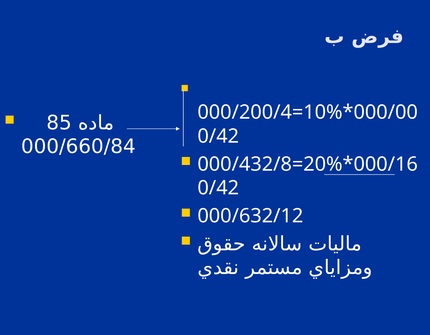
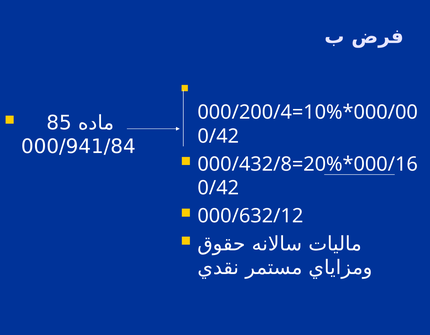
000/660/84: 000/660/84 -> 000/941/84
